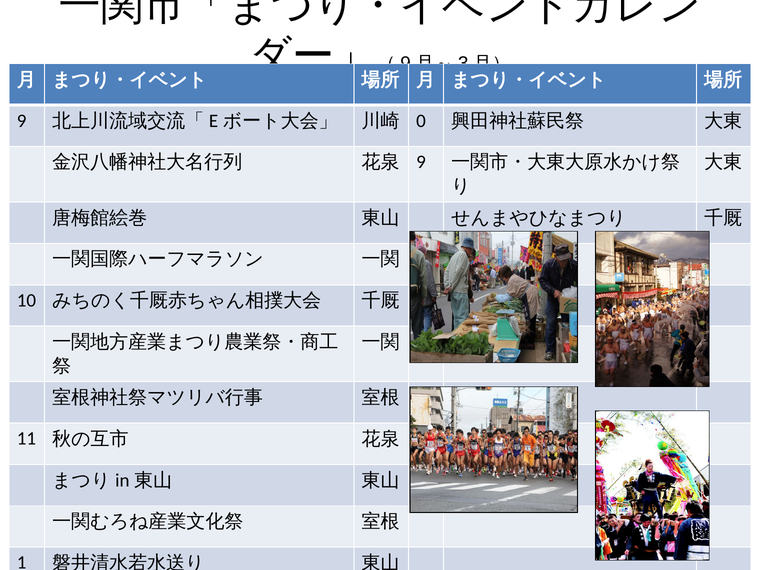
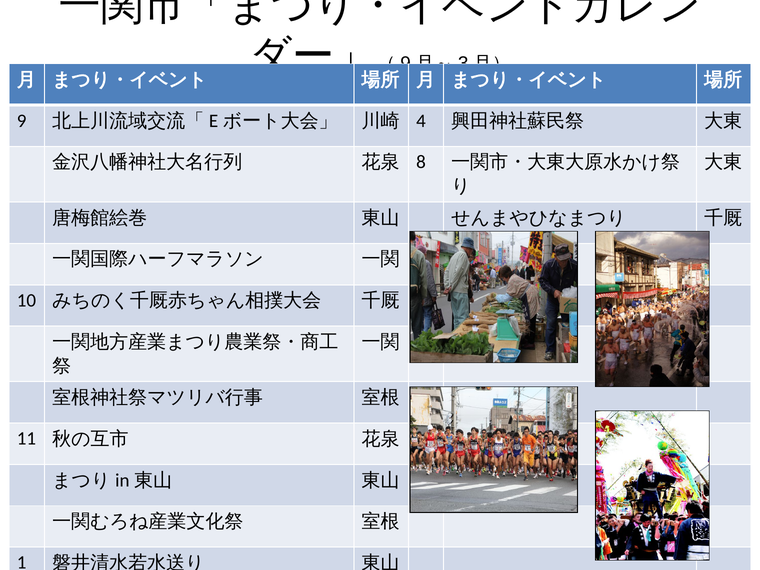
0: 0 -> 4
9 at (421, 162): 9 -> 8
